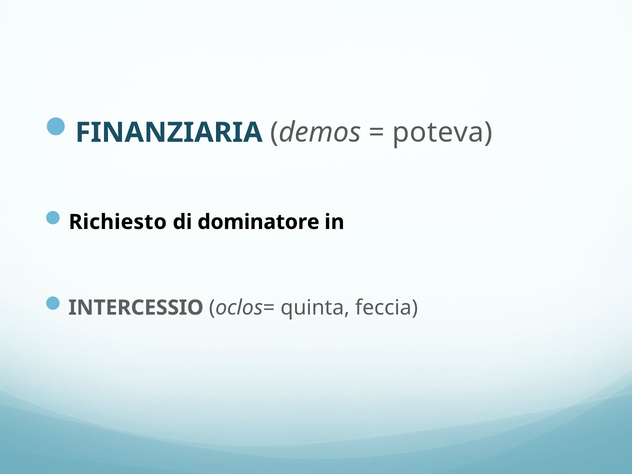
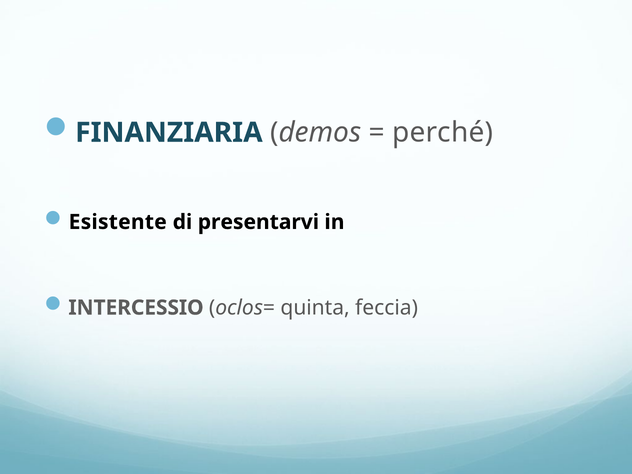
poteva: poteva -> perché
Richiesto: Richiesto -> Esistente
dominatore: dominatore -> presentarvi
